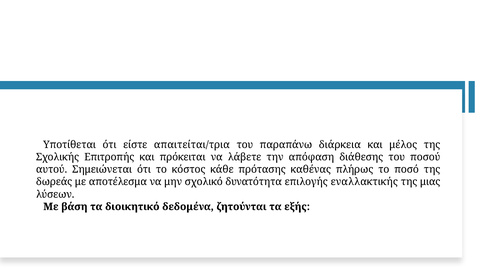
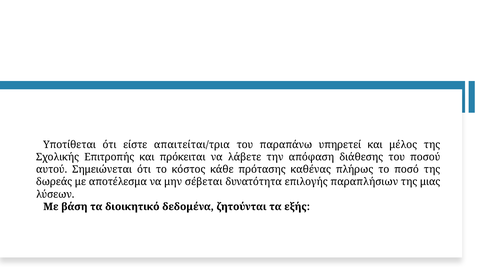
διάρκεια: διάρκεια -> υπηρετεί
σχολικό: σχολικό -> σέβεται
εναλλακτικής: εναλλακτικής -> παραπλήσιων
